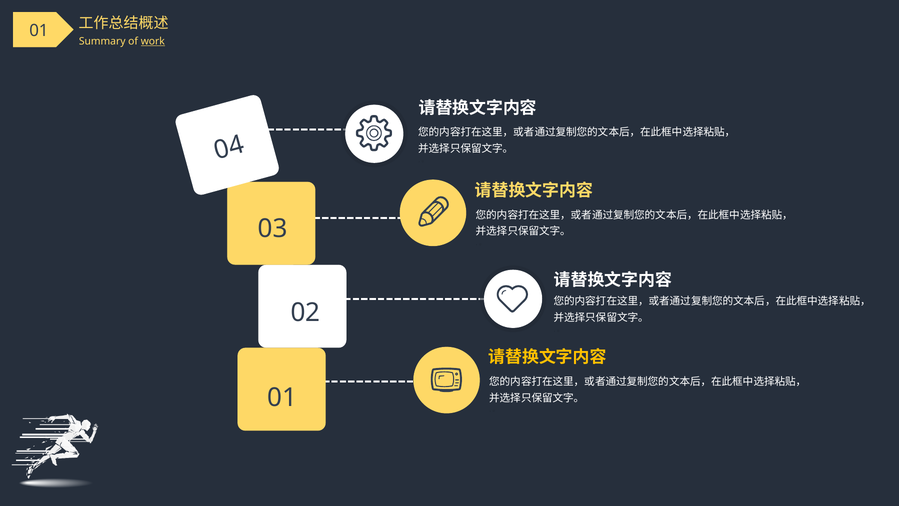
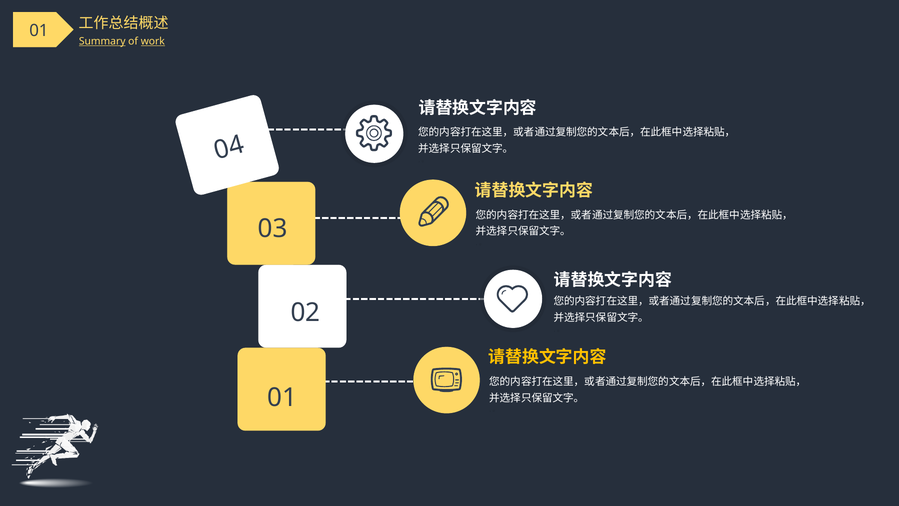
Summary underline: none -> present
